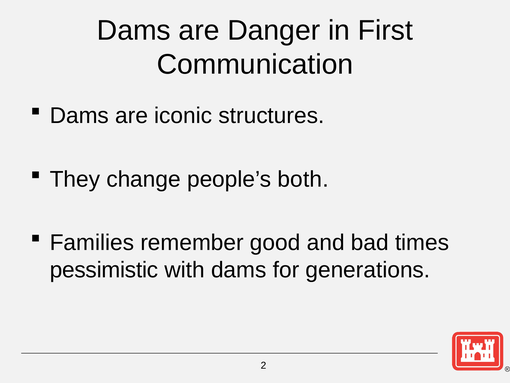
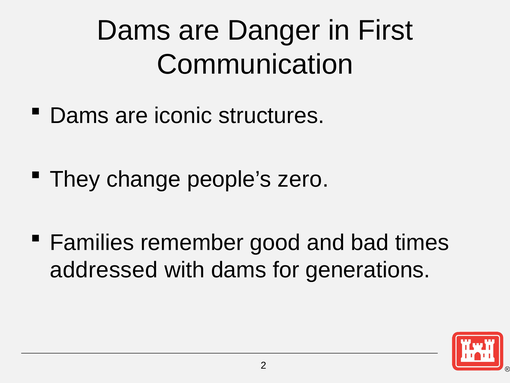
both: both -> zero
pessimistic: pessimistic -> addressed
